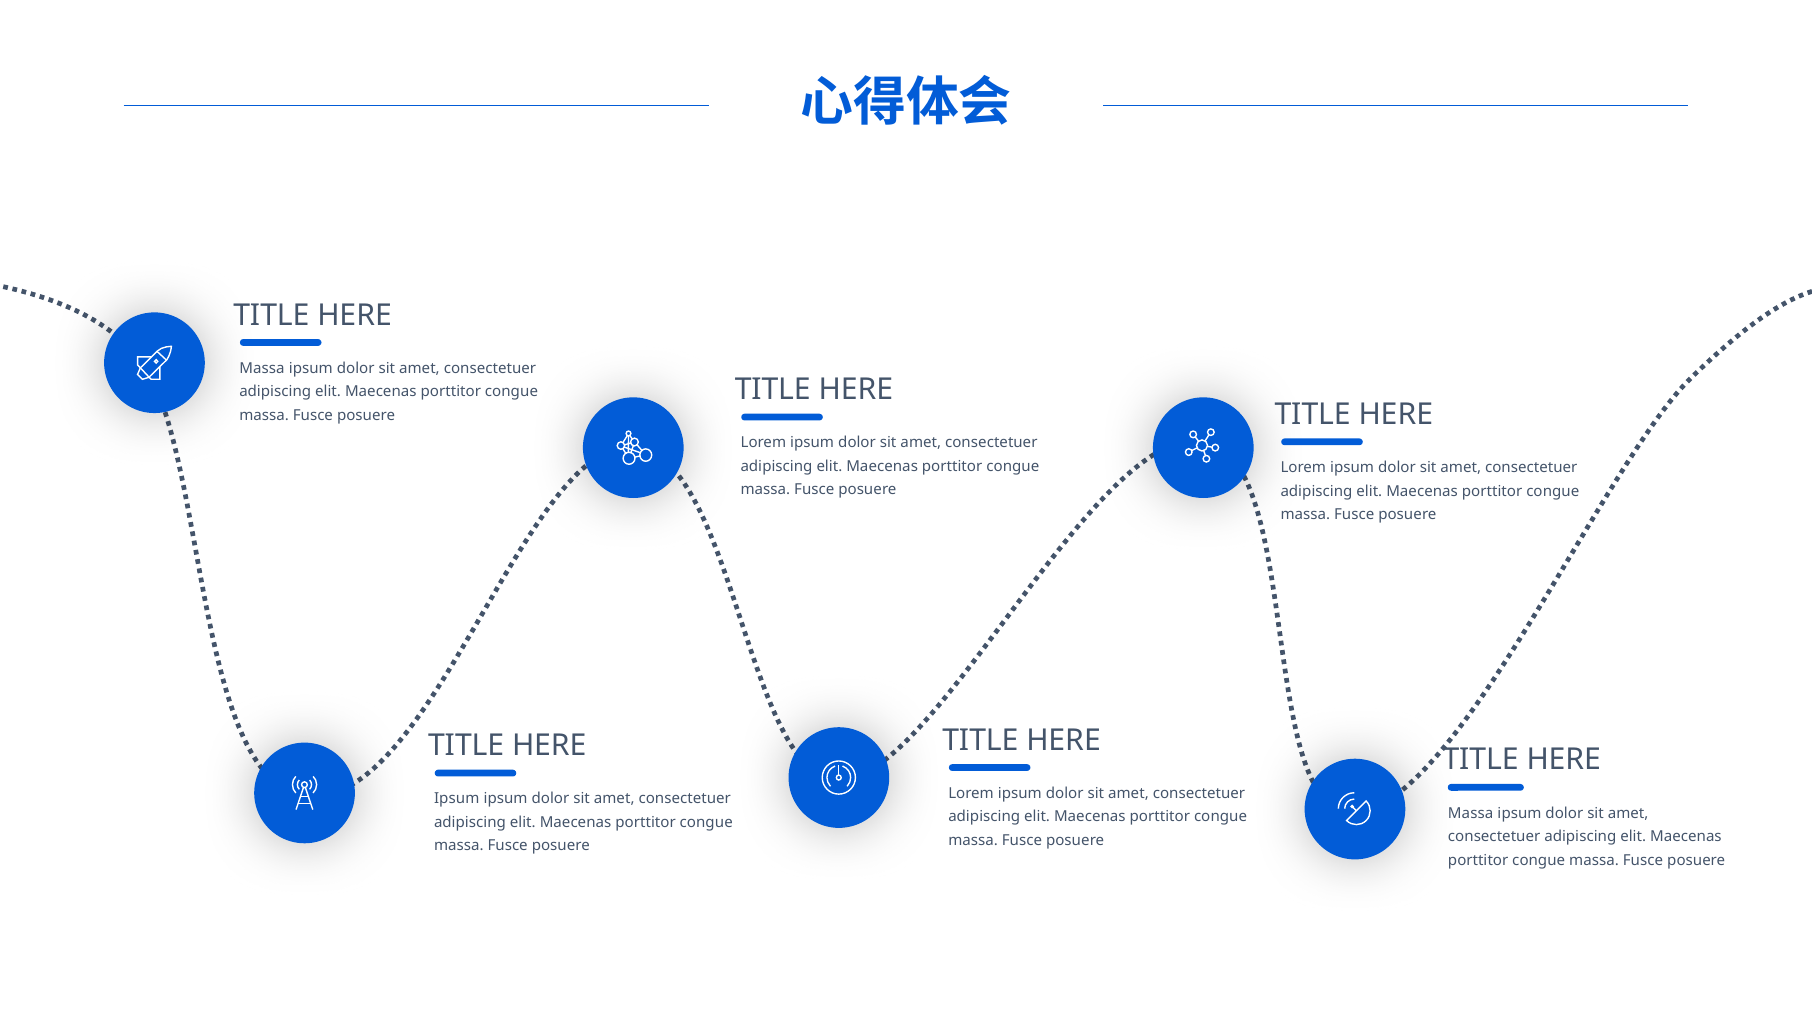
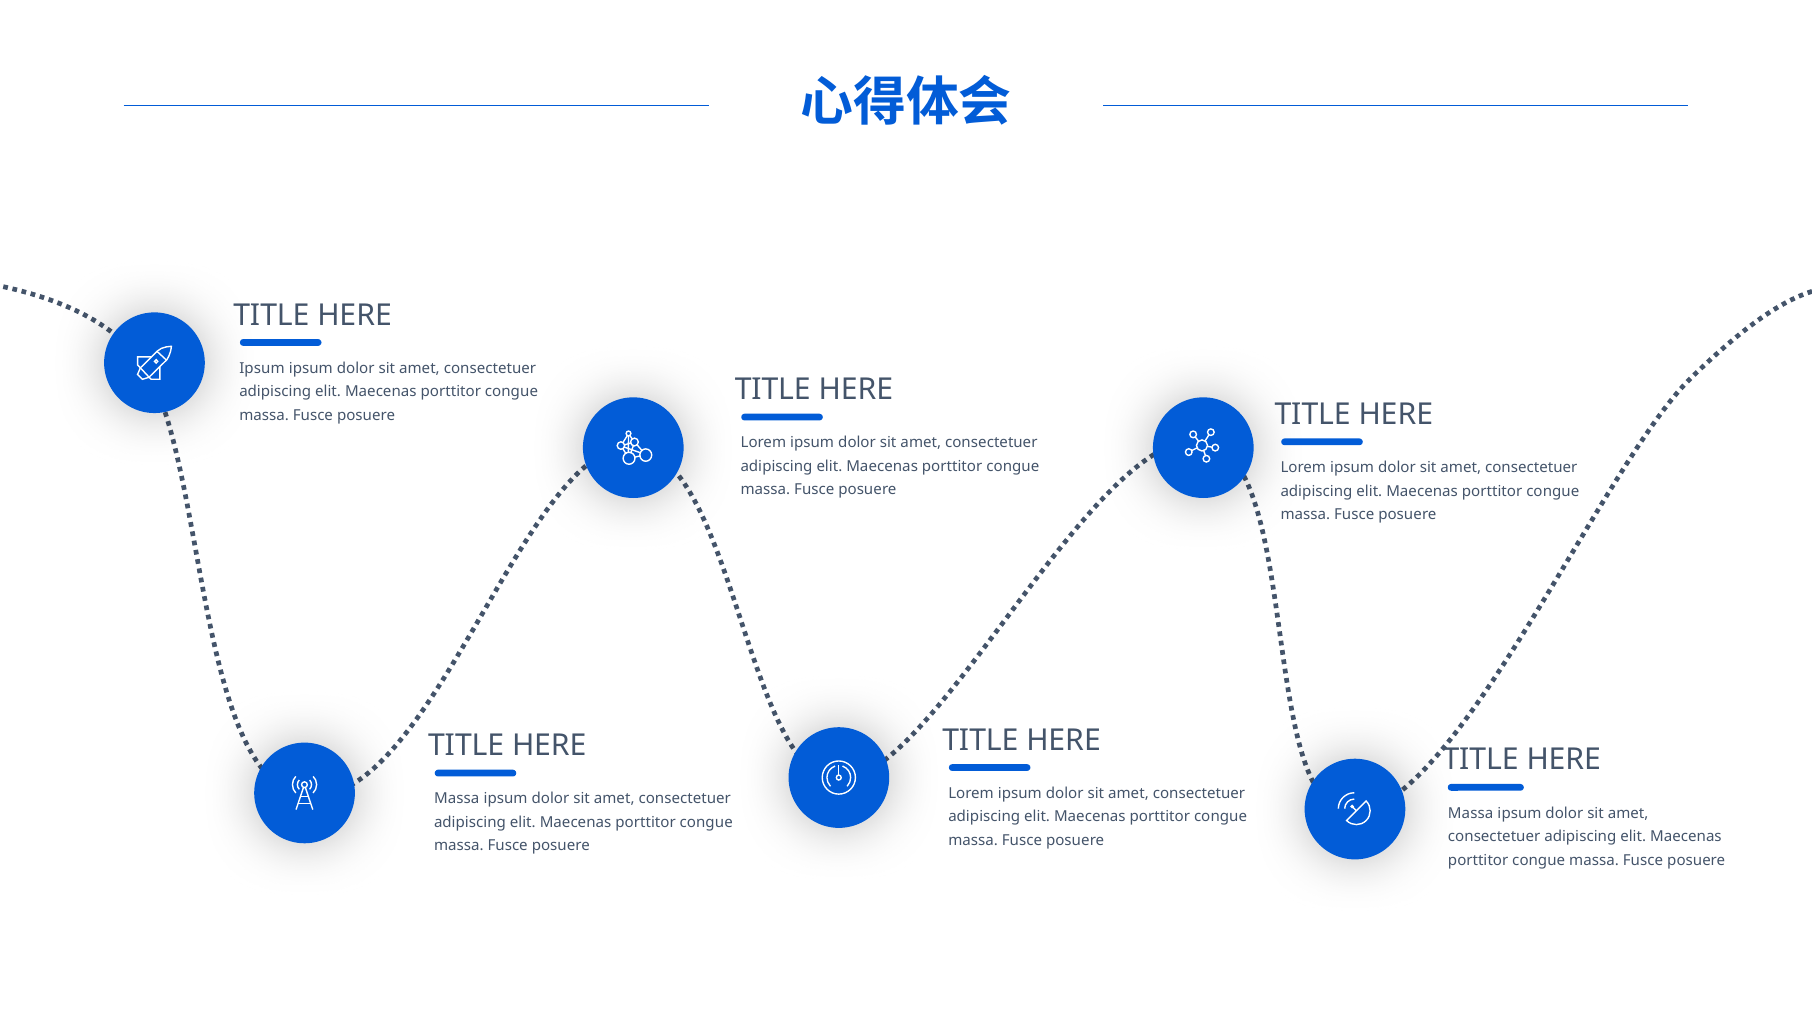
Massa at (262, 368): Massa -> Ipsum
Ipsum at (457, 799): Ipsum -> Massa
